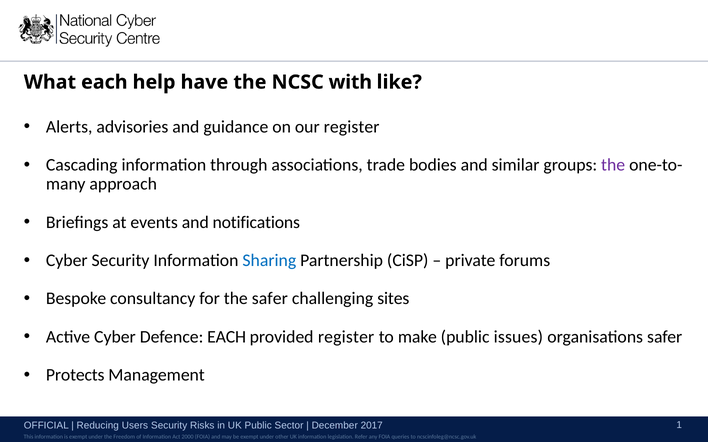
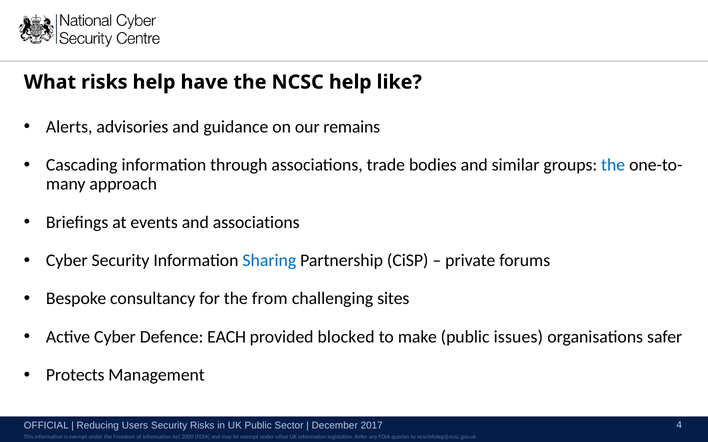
What each: each -> risks
NCSC with: with -> help
our register: register -> remains
the at (613, 165) colour: purple -> blue
and notifications: notifications -> associations
the safer: safer -> from
provided register: register -> blocked
1: 1 -> 4
